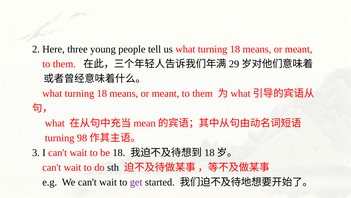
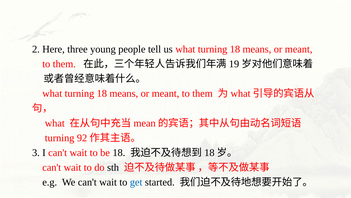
29: 29 -> 19
98: 98 -> 92
get colour: purple -> blue
